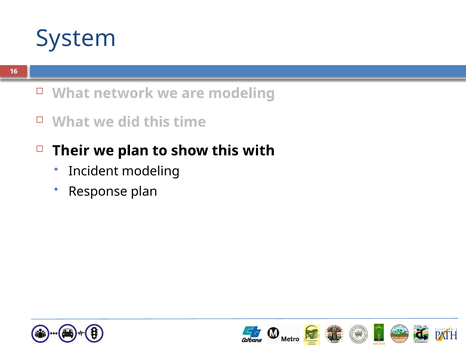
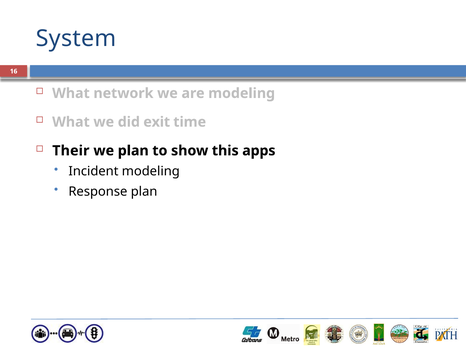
did this: this -> exit
with: with -> apps
